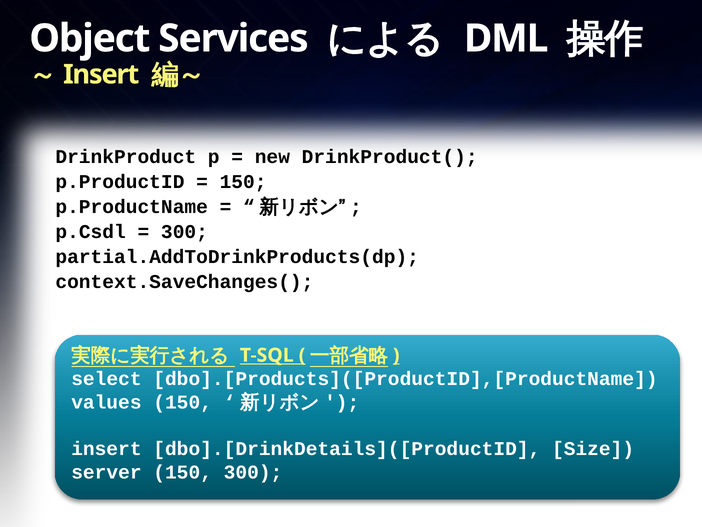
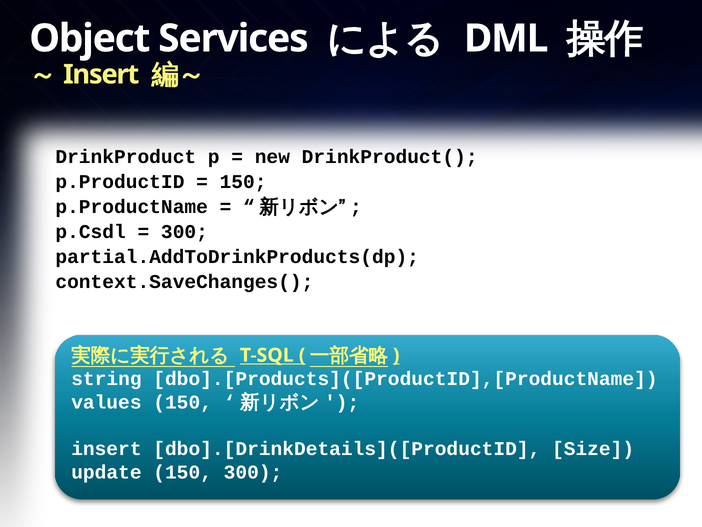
select: select -> string
server: server -> update
